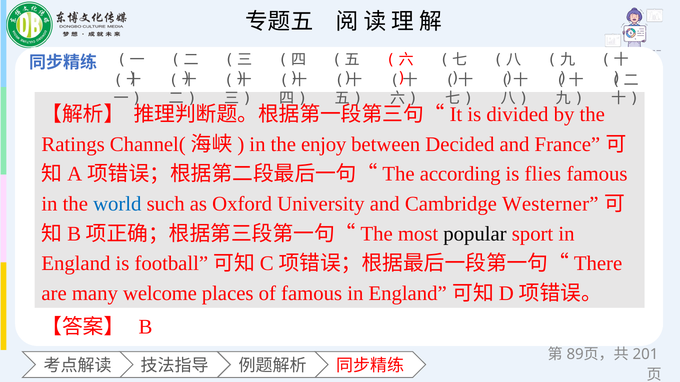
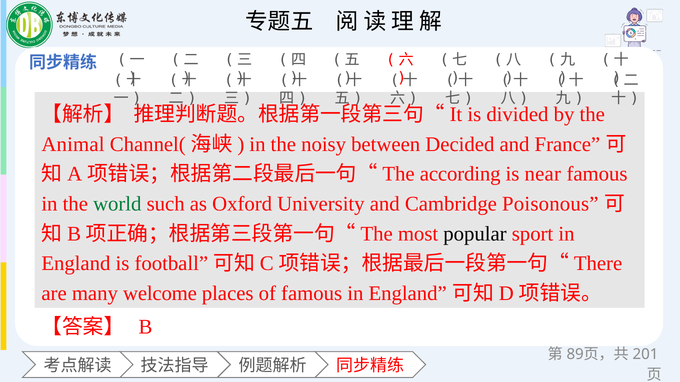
Ratings: Ratings -> Animal
enjoy: enjoy -> noisy
flies: flies -> near
world colour: blue -> green
Westerner: Westerner -> Poisonous
